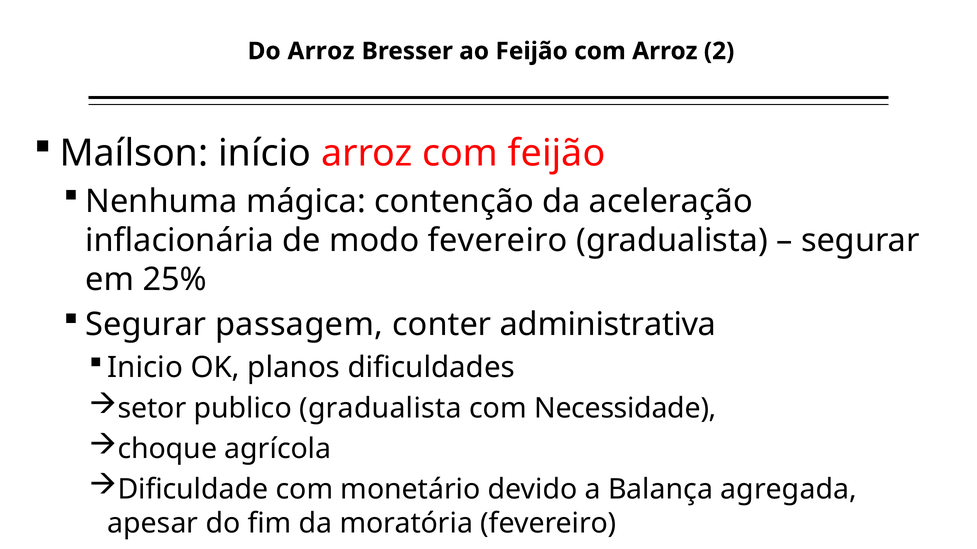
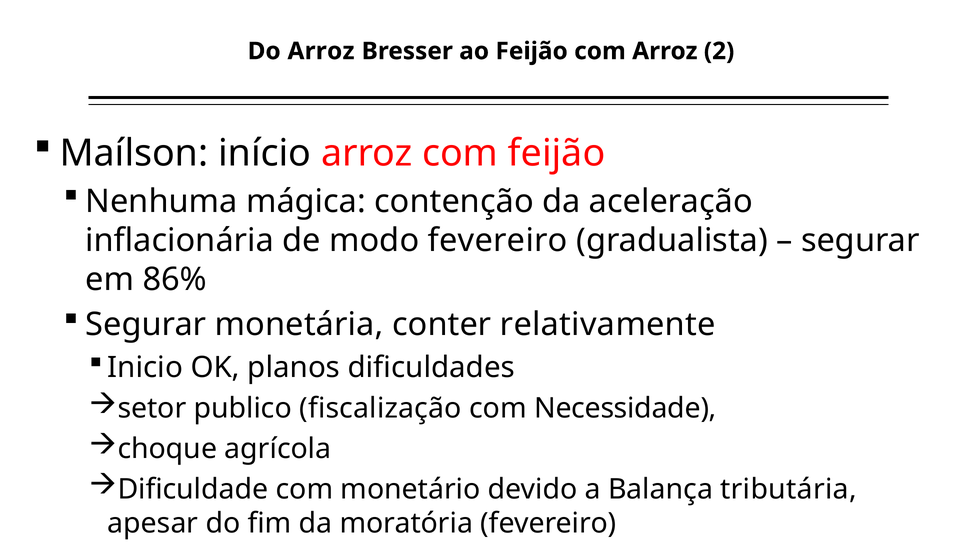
25%: 25% -> 86%
passagem: passagem -> monetária
administrativa: administrativa -> relativamente
publico gradualista: gradualista -> fiscalização
agregada: agregada -> tributária
